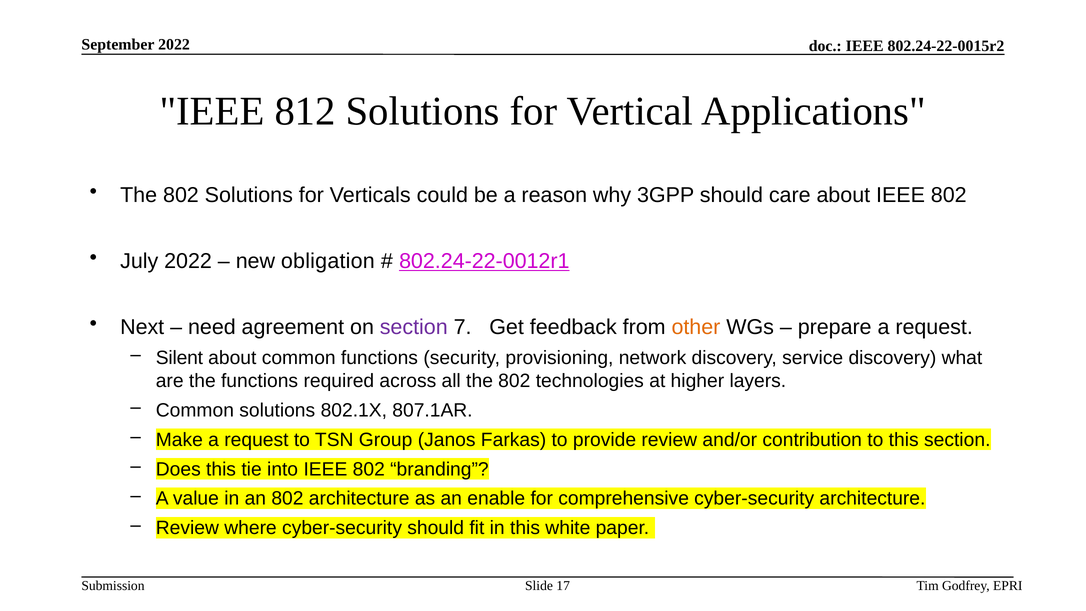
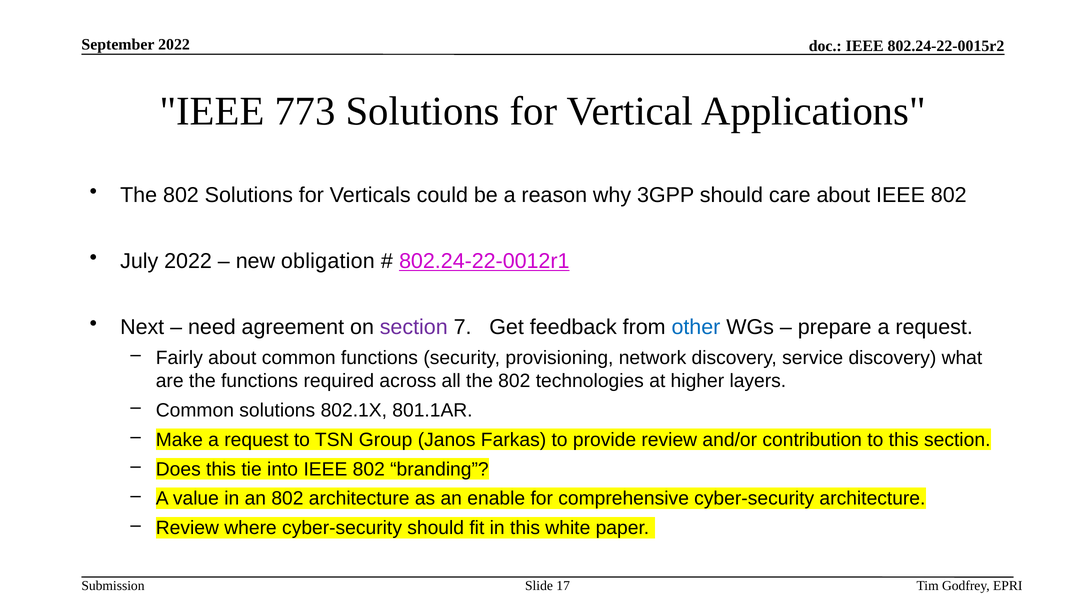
812: 812 -> 773
other colour: orange -> blue
Silent: Silent -> Fairly
807.1AR: 807.1AR -> 801.1AR
